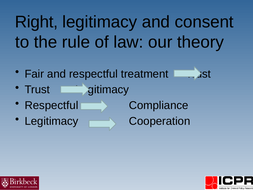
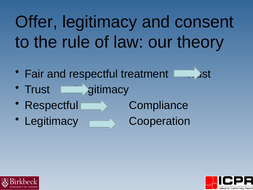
Right: Right -> Offer
